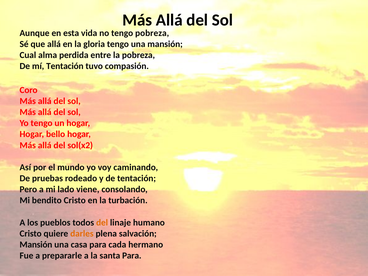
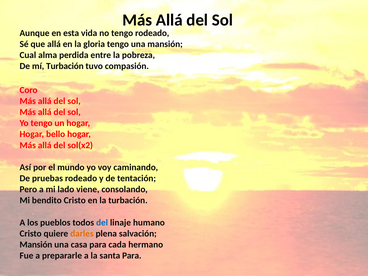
tengo pobreza: pobreza -> rodeado
mí Tentación: Tentación -> Turbación
del at (102, 223) colour: orange -> blue
